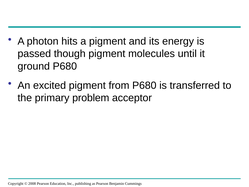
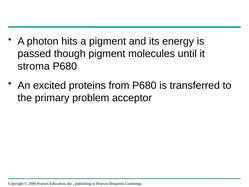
ground: ground -> stroma
excited pigment: pigment -> proteins
